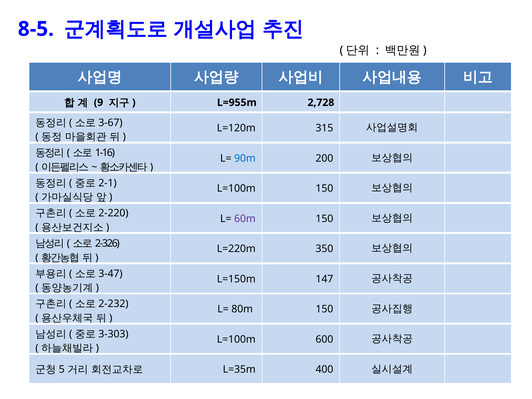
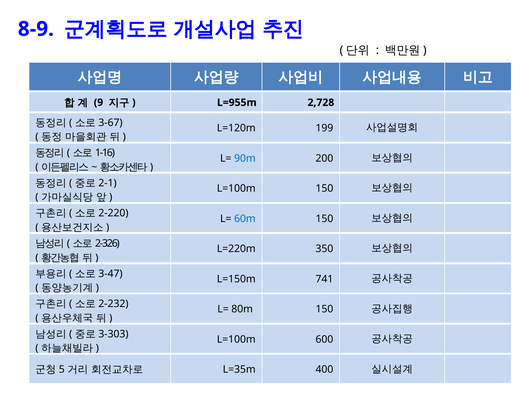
8-5: 8-5 -> 8-9
315: 315 -> 199
60m colour: purple -> blue
147: 147 -> 741
